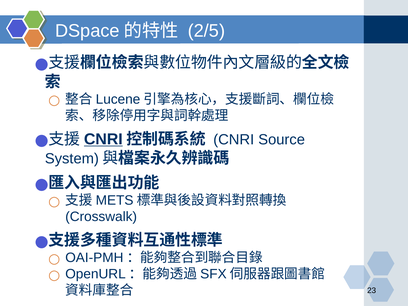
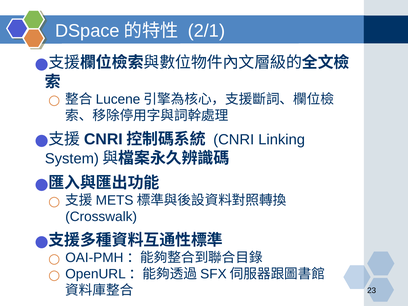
2/5: 2/5 -> 2/1
CNRI at (103, 139) underline: present -> none
Source: Source -> Linking
